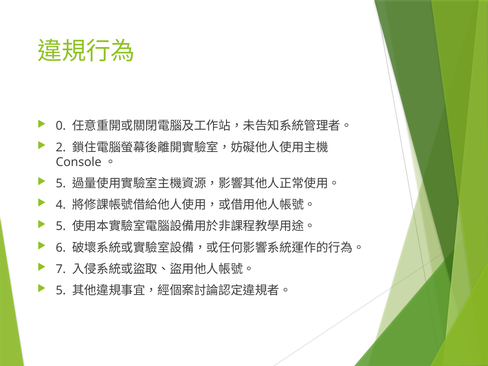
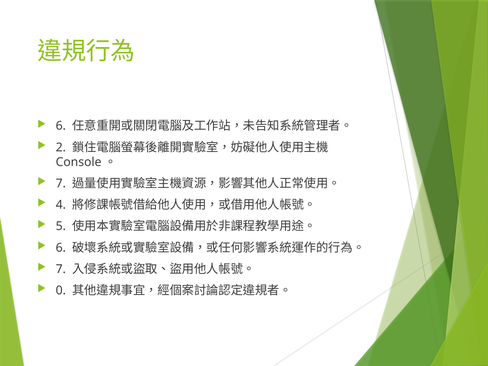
0 at (61, 126): 0 -> 6
5 at (61, 183): 5 -> 7
5 at (61, 291): 5 -> 0
